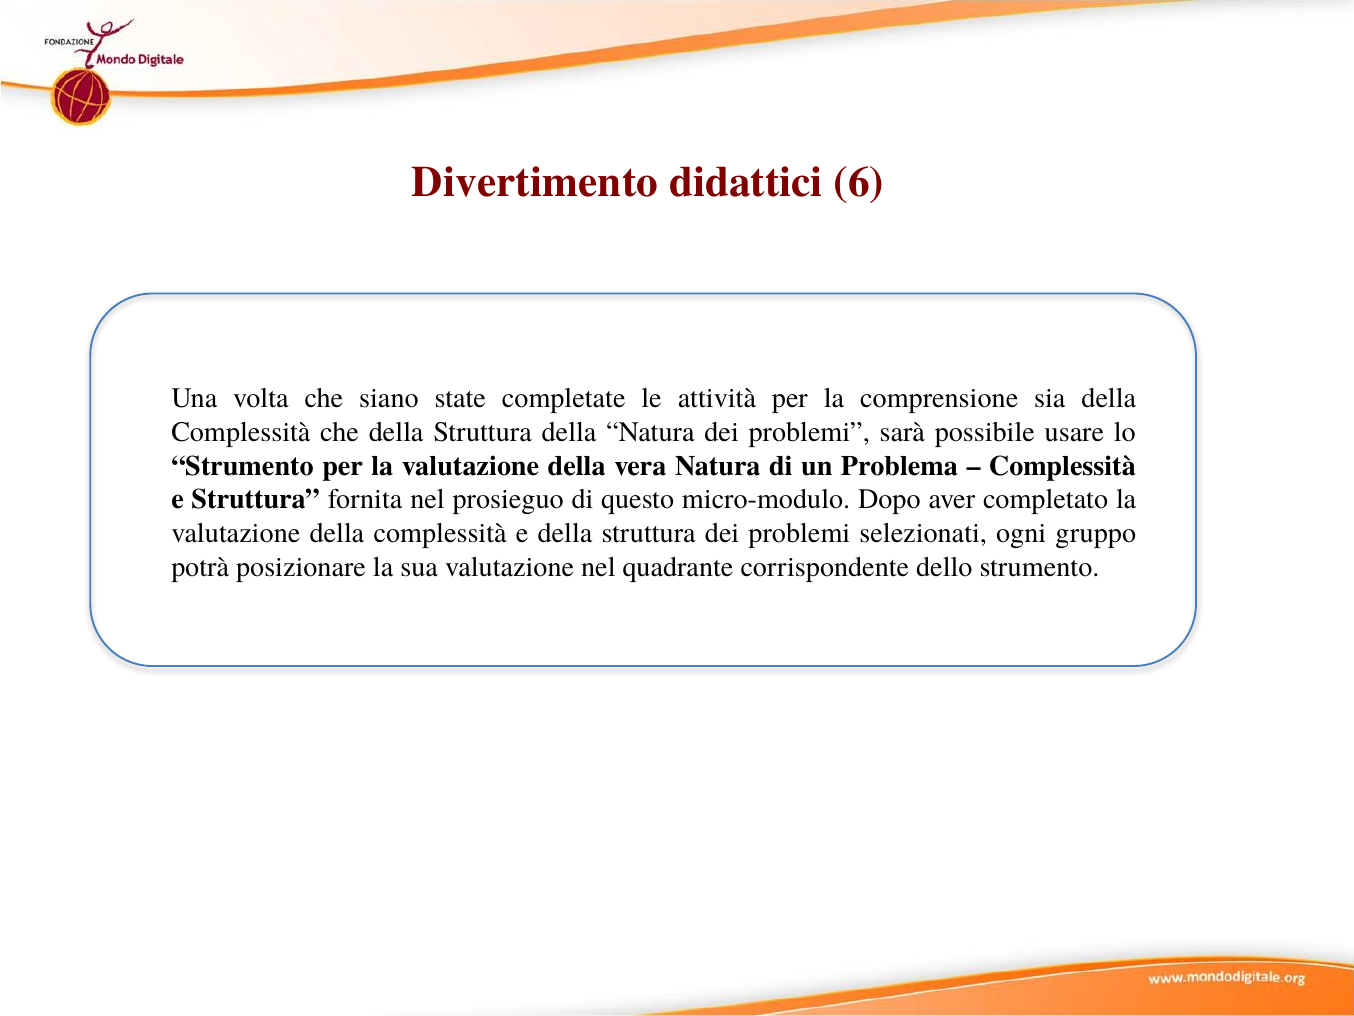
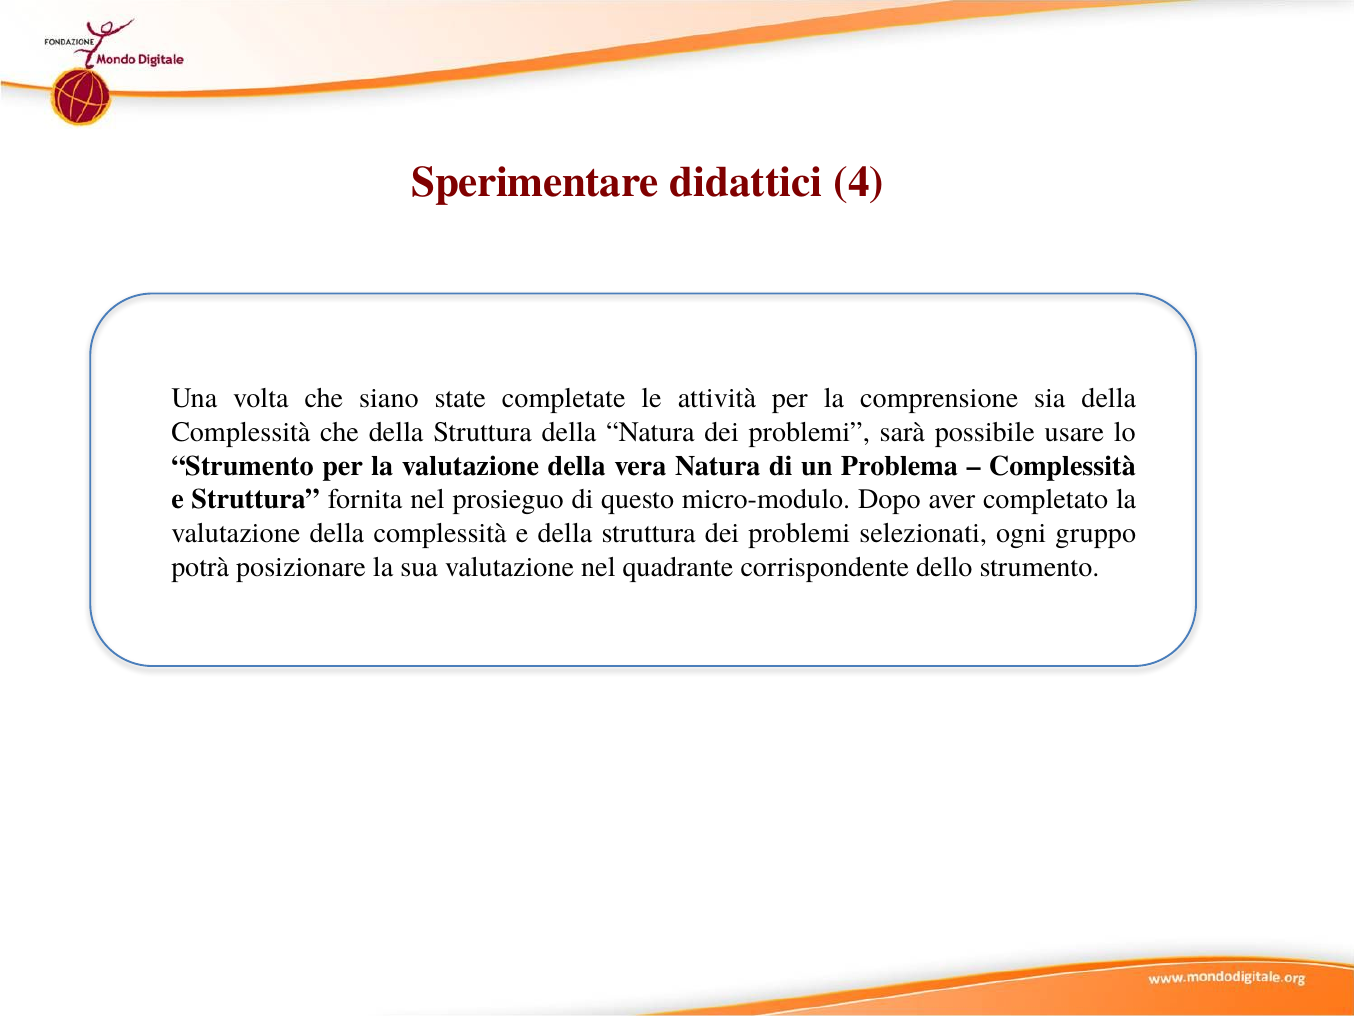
Divertimento: Divertimento -> Sperimentare
6: 6 -> 4
